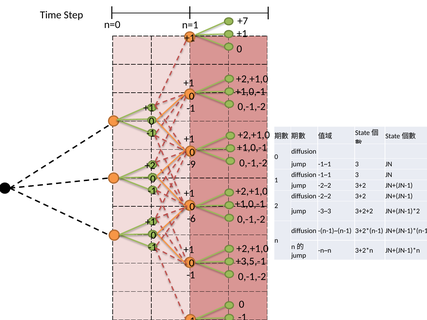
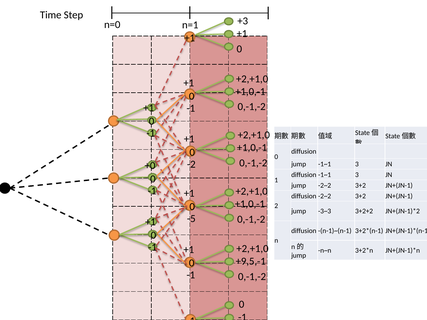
+7: +7 -> +3
-9: -9 -> -2
+2: +2 -> +0
-6: -6 -> -5
+3,5,-1: +3,5,-1 -> +9,5,-1
